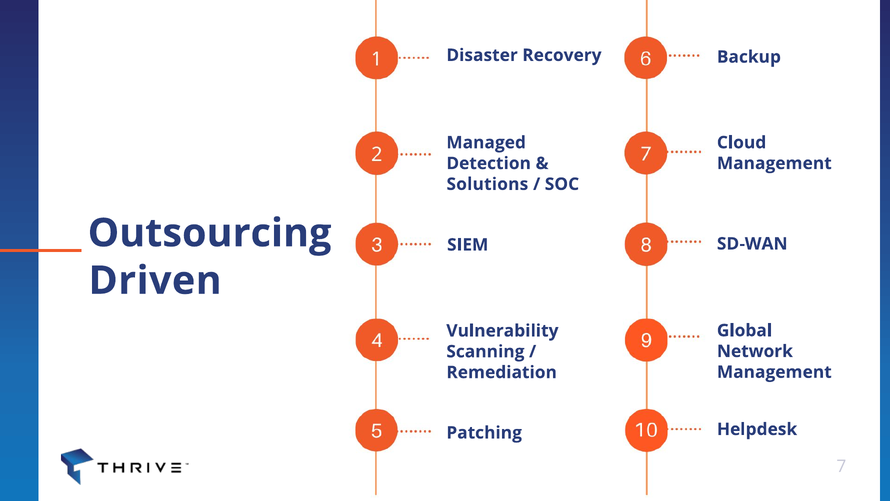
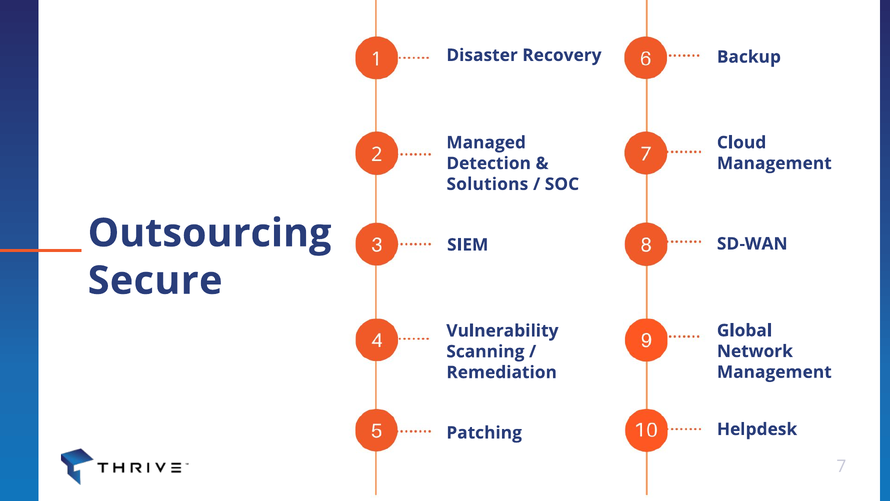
Driven: Driven -> Secure
